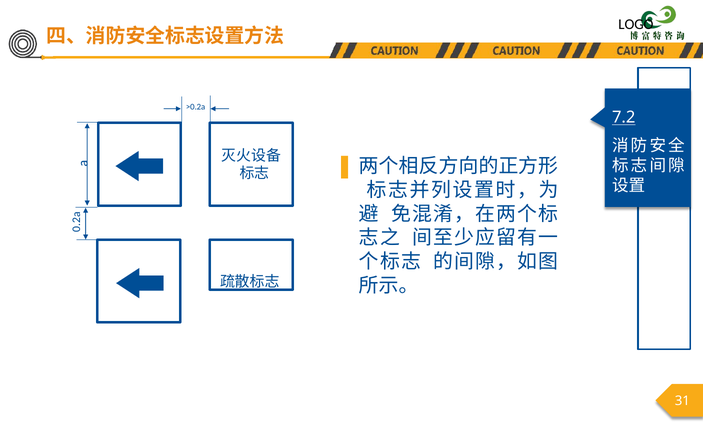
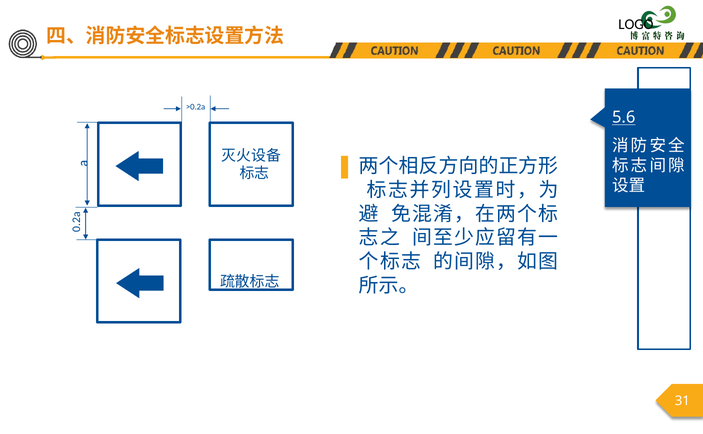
7.2: 7.2 -> 5.6
